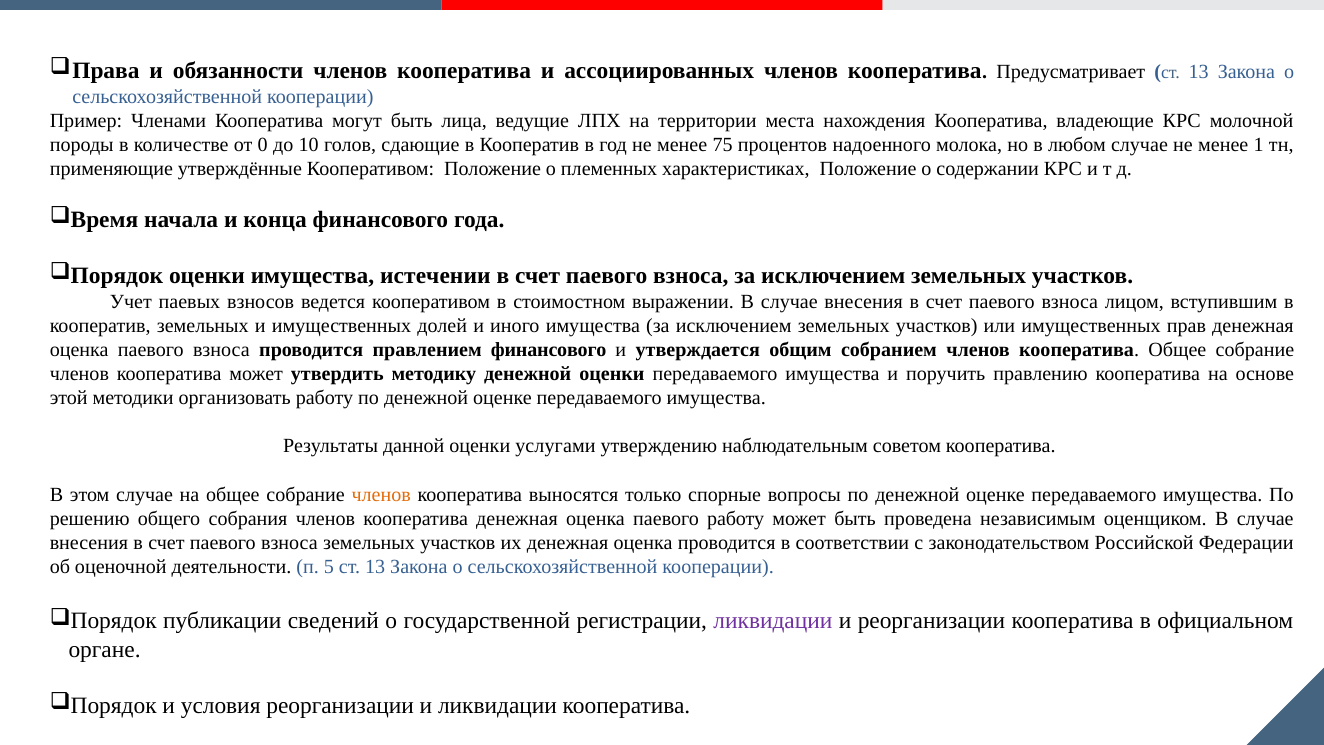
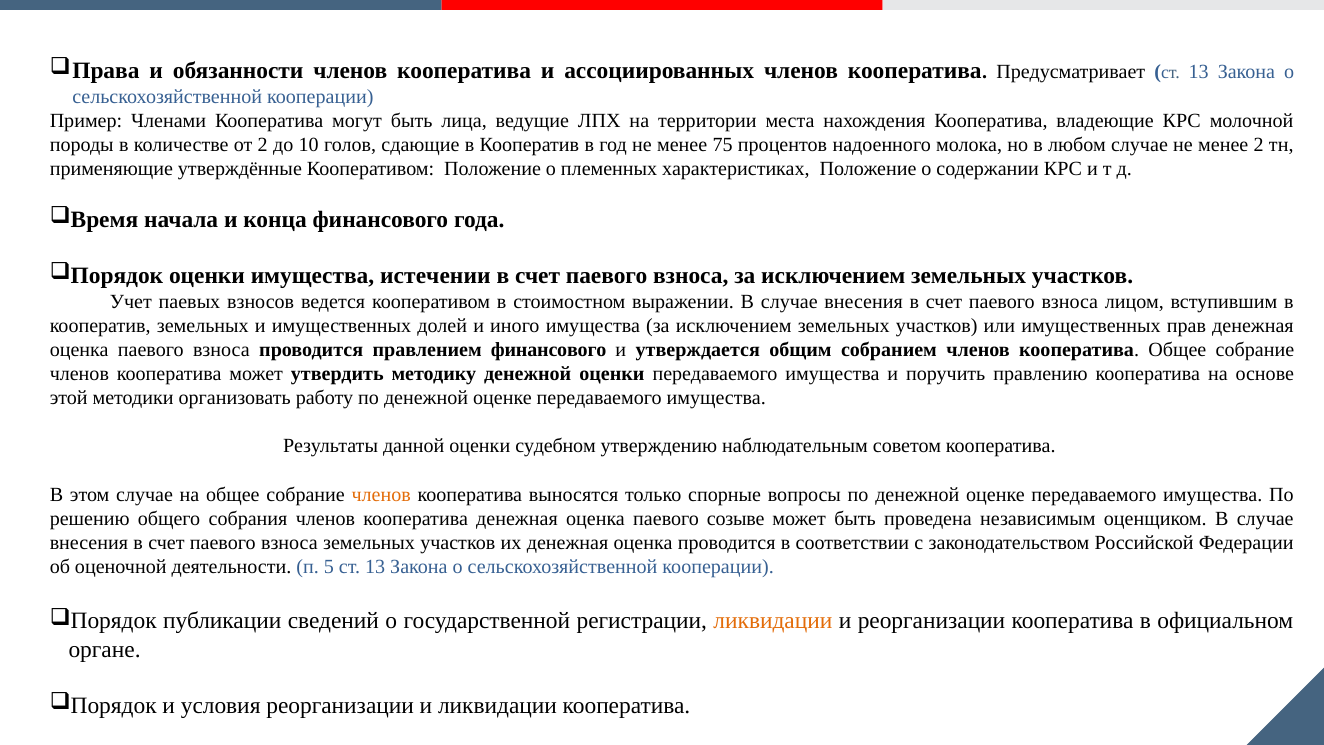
от 0: 0 -> 2
менее 1: 1 -> 2
услугами: услугами -> судебном
паевого работу: работу -> созыве
ликвидации at (773, 621) colour: purple -> orange
